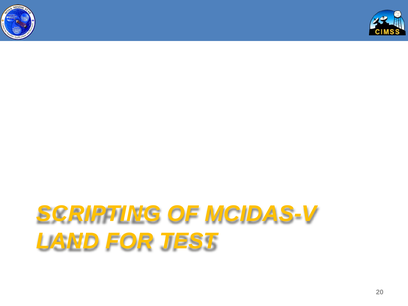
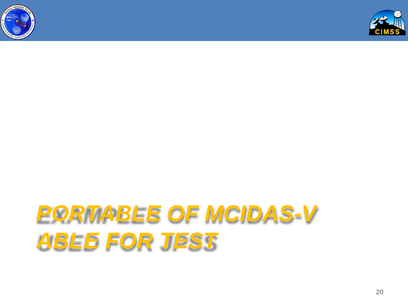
SCRIPTING: SCRIPTING -> PORTABLE
LAND: LAND -> ABLE
